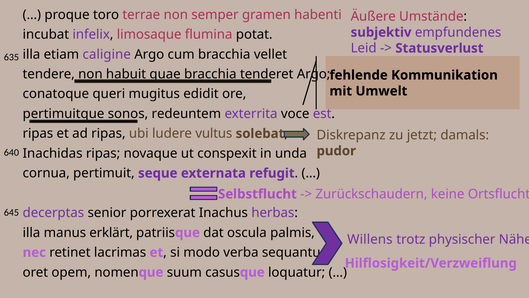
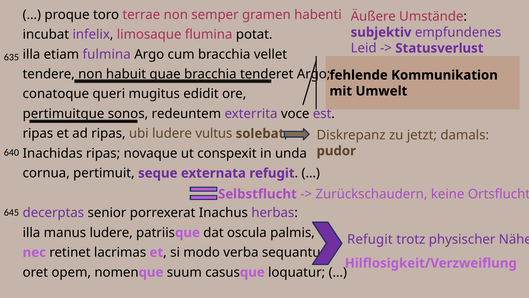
caligine: caligine -> fulmina
manus erklärt: erklärt -> ludere
Willens at (370, 239): Willens -> Refugit
